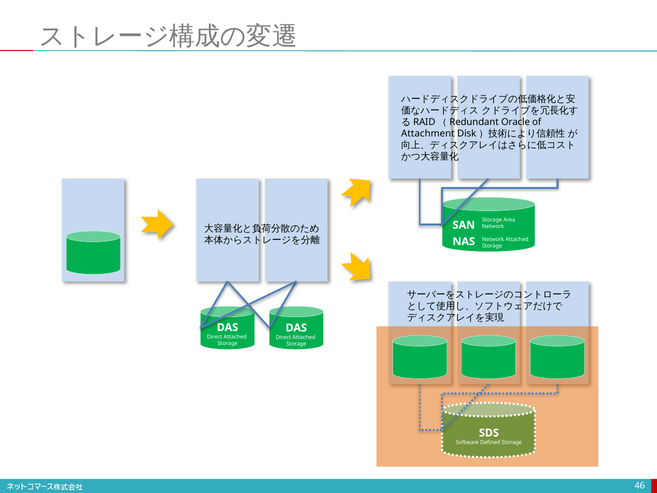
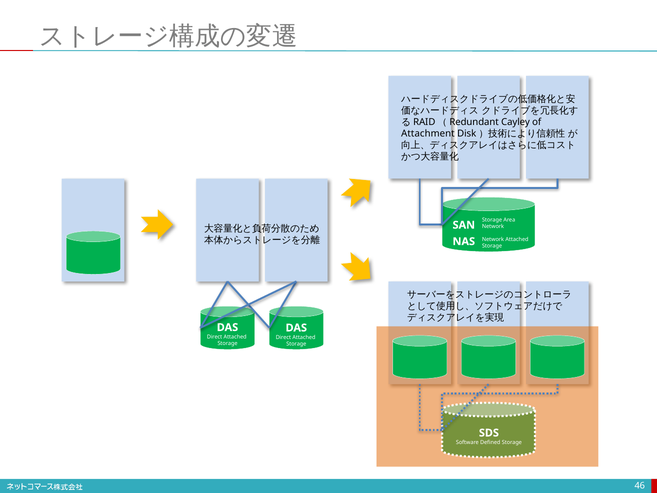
Oracle: Oracle -> Cayley
